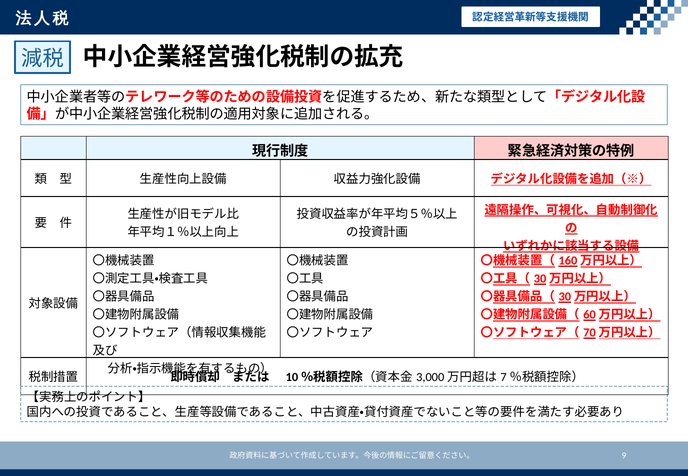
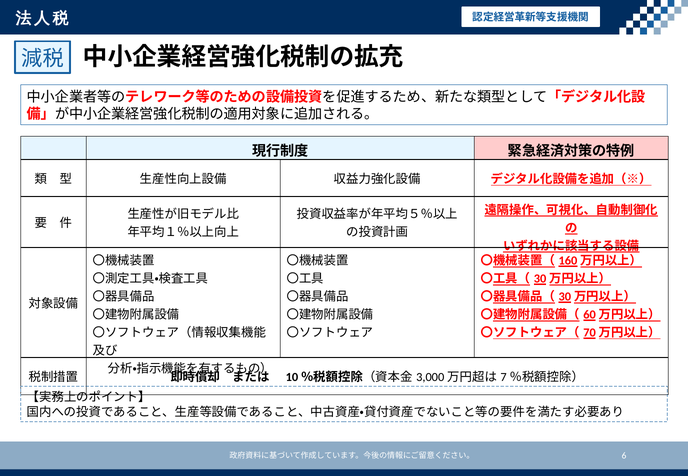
9: 9 -> 6
